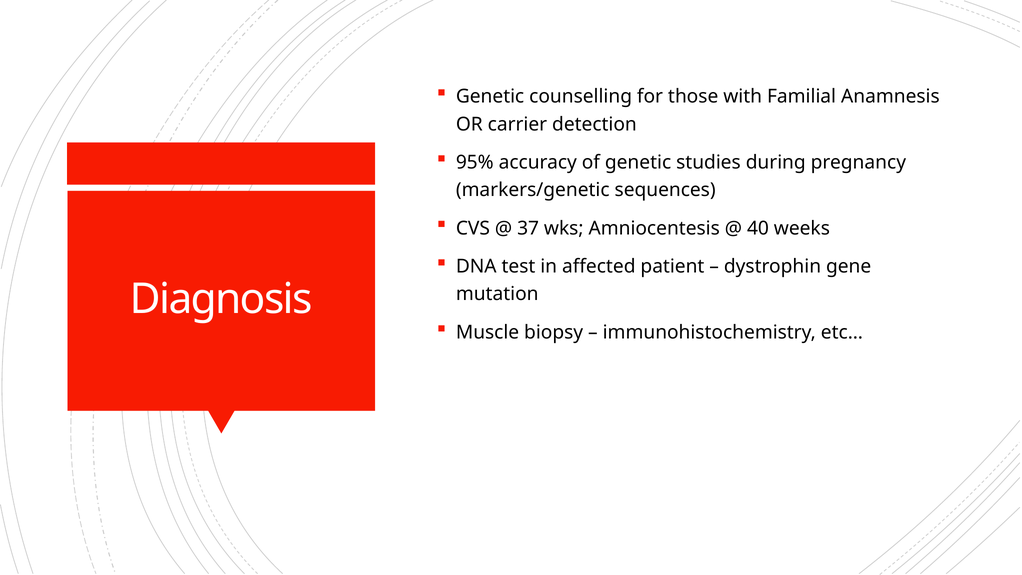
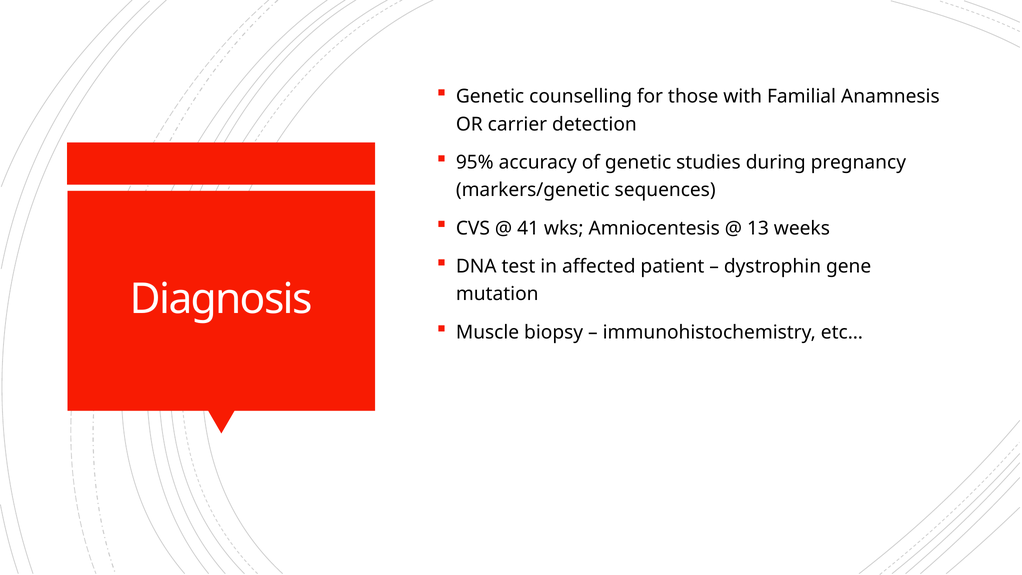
37: 37 -> 41
40: 40 -> 13
